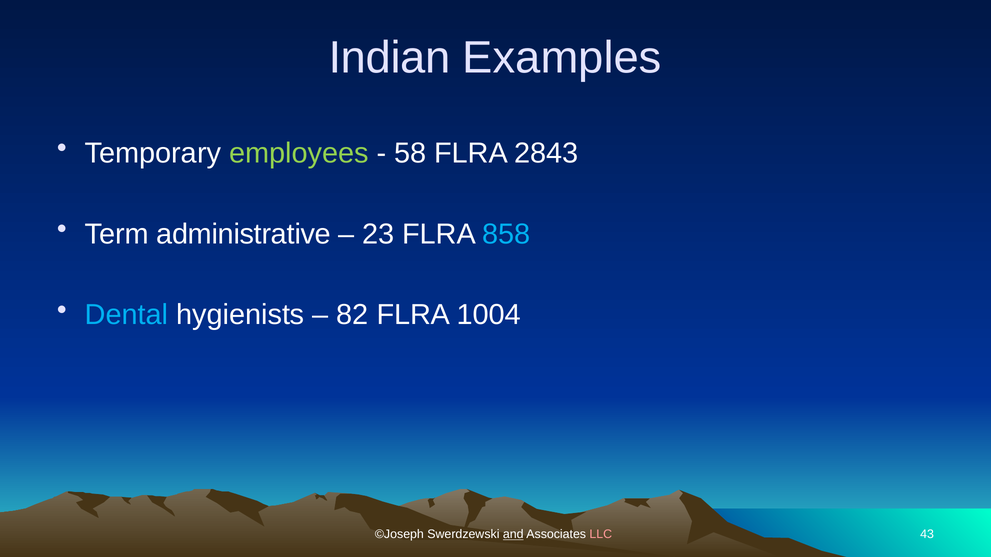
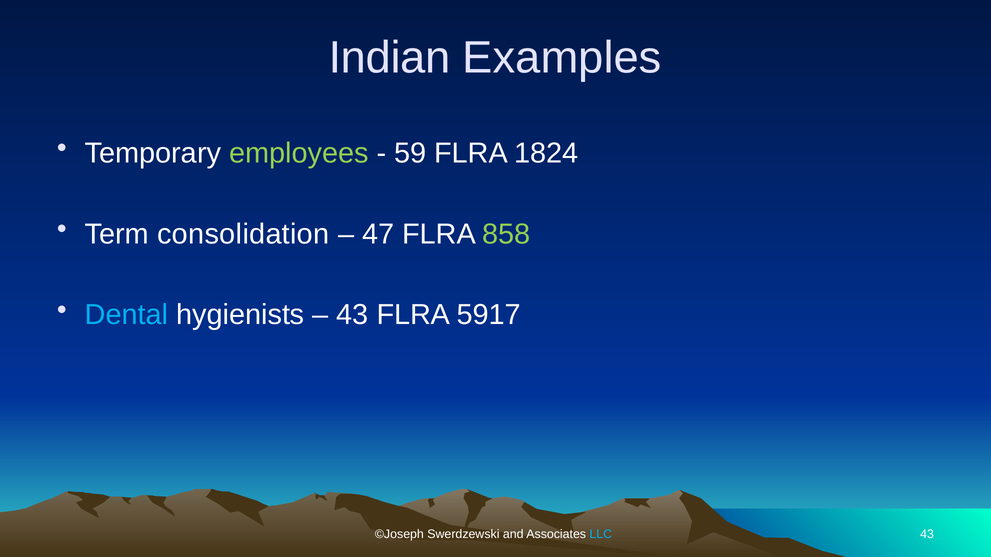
58: 58 -> 59
2843: 2843 -> 1824
administrative: administrative -> consolidation
23: 23 -> 47
858 colour: light blue -> light green
82 at (352, 315): 82 -> 43
1004: 1004 -> 5917
and underline: present -> none
LLC colour: pink -> light blue
